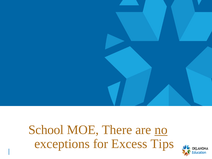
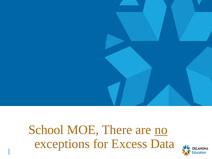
Tips: Tips -> Data
